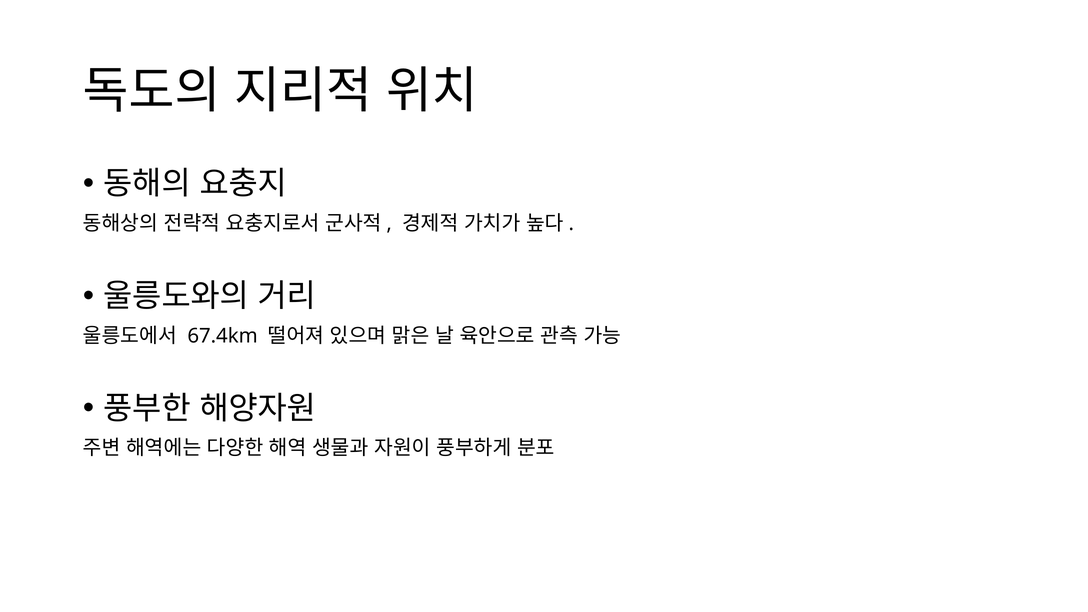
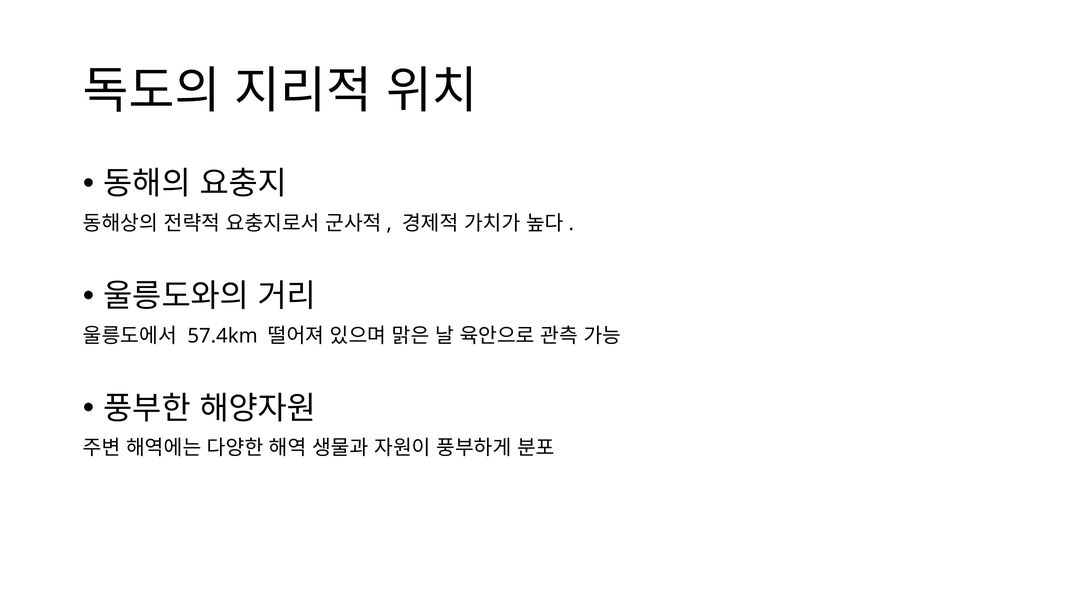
67.4km: 67.4km -> 57.4km
